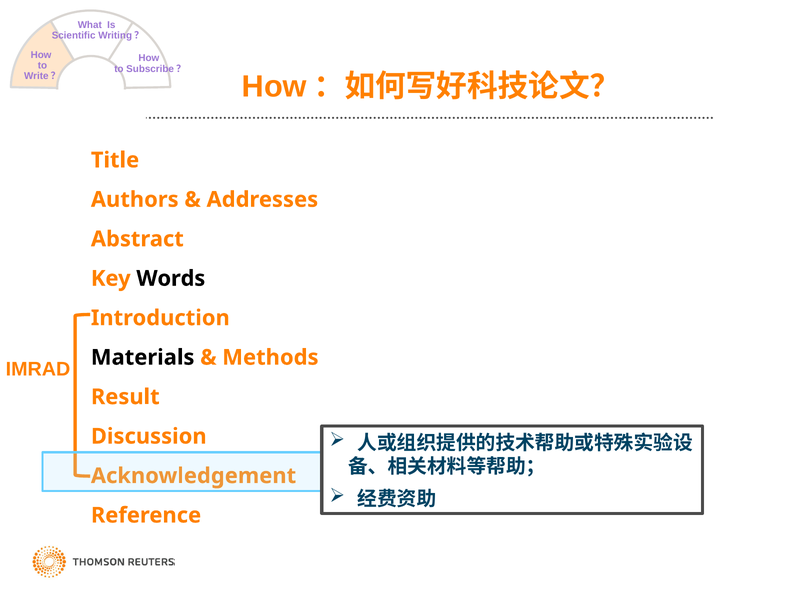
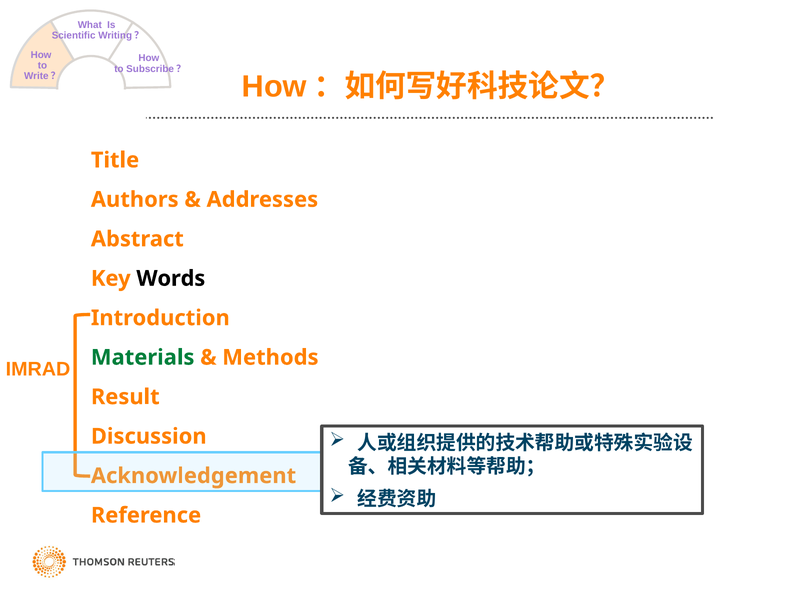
Materials colour: black -> green
